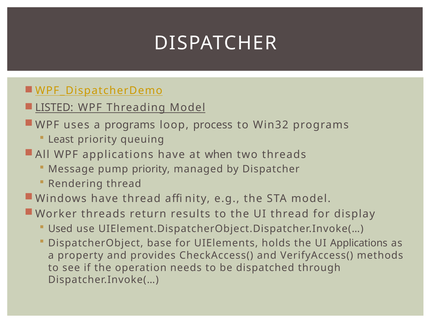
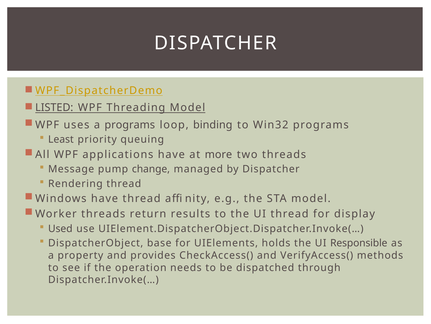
process: process -> binding
when: when -> more
pump priority: priority -> change
UI Applications: Applications -> Responsible
